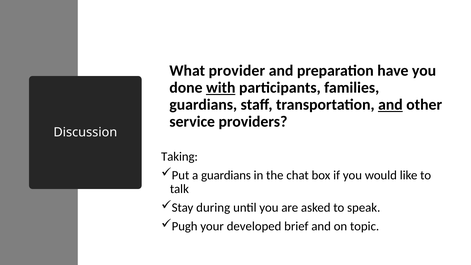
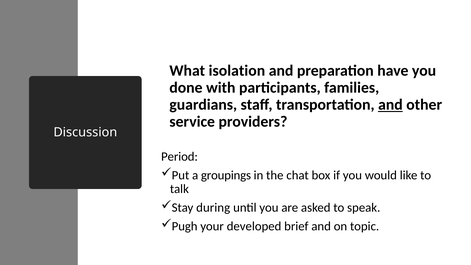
provider: provider -> isolation
with underline: present -> none
Taking: Taking -> Period
a guardians: guardians -> groupings
